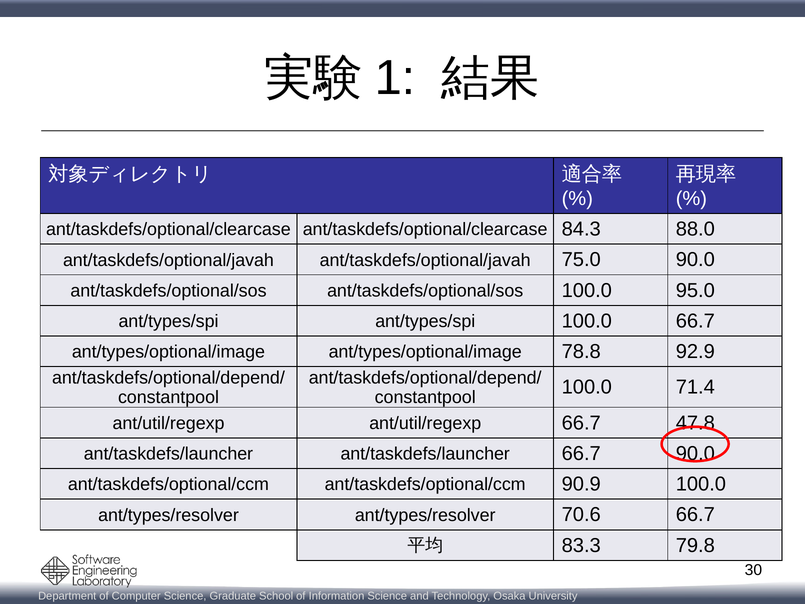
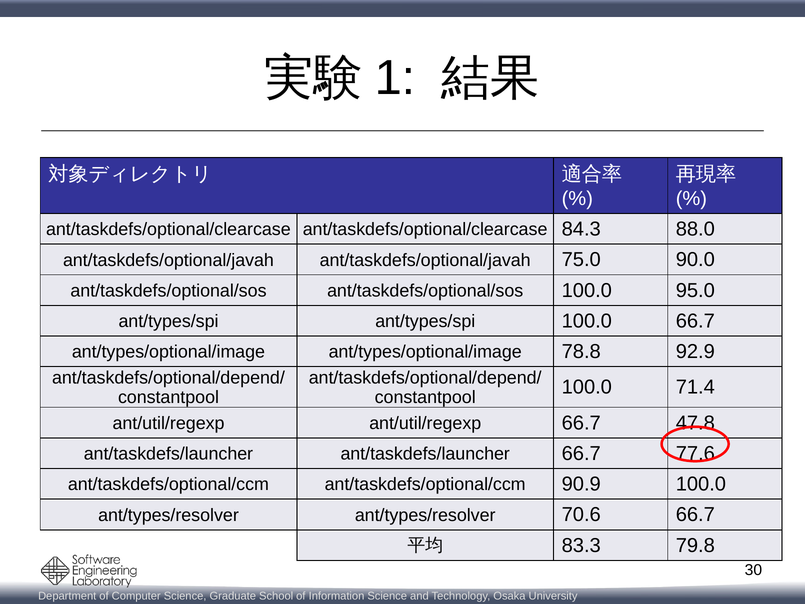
66.7 90.0: 90.0 -> 77.6
